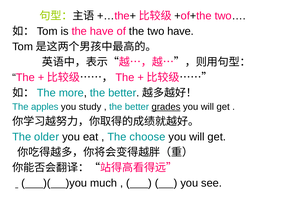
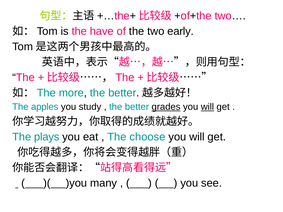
two have: have -> early
will at (207, 107) underline: none -> present
older: older -> plays
much: much -> many
